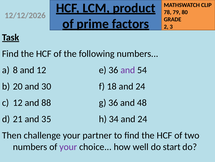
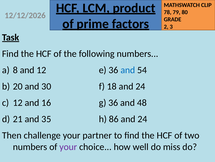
and at (128, 70) colour: purple -> blue
88: 88 -> 16
34: 34 -> 86
start: start -> miss
